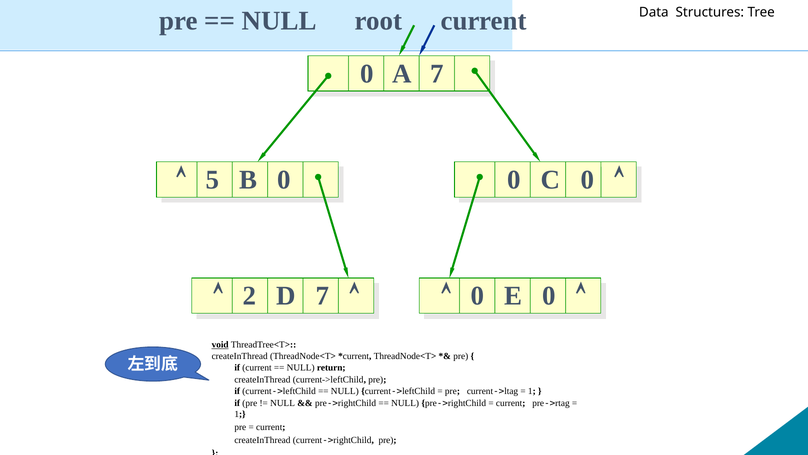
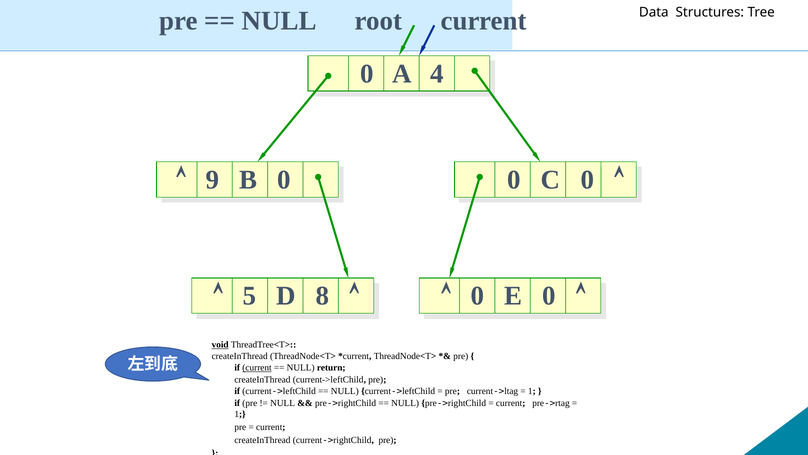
A 7: 7 -> 4
5: 5 -> 9
2: 2 -> 5
D 7: 7 -> 8
current at (257, 367) underline: none -> present
